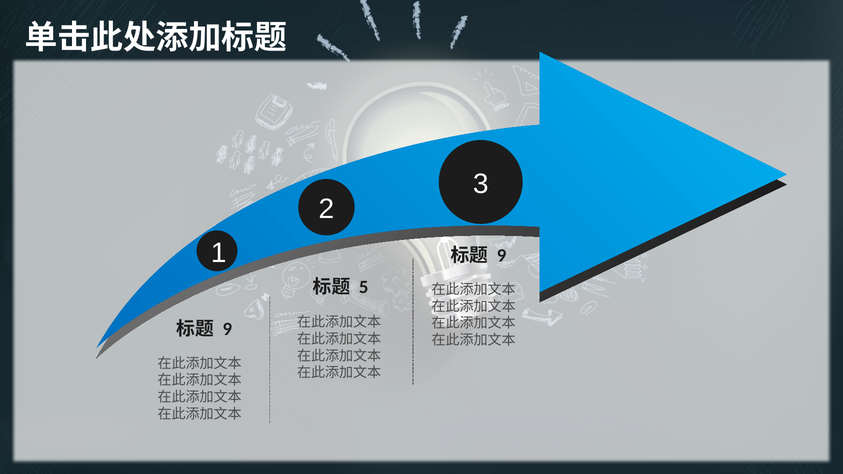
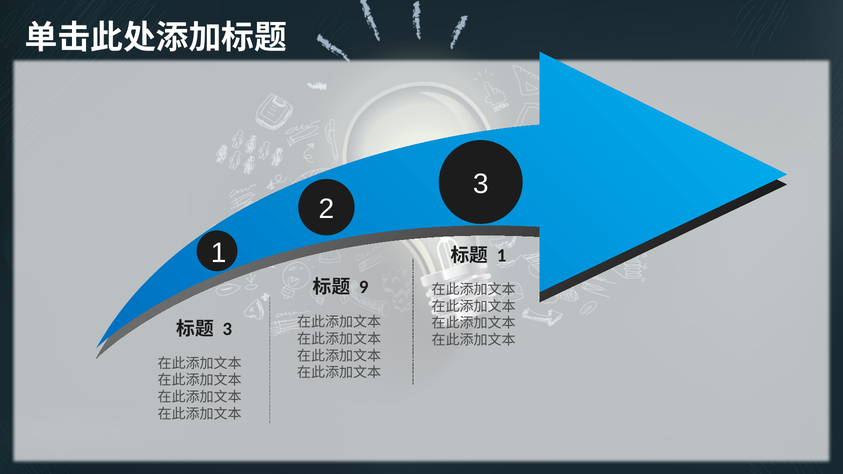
9 at (502, 255): 9 -> 1
5: 5 -> 9
9 at (227, 329): 9 -> 3
